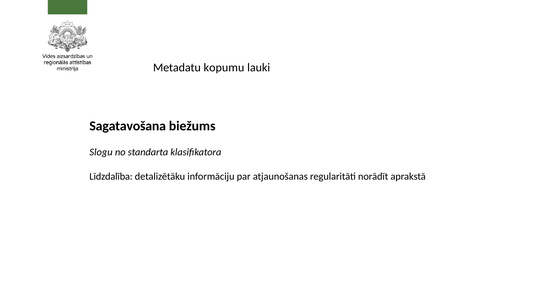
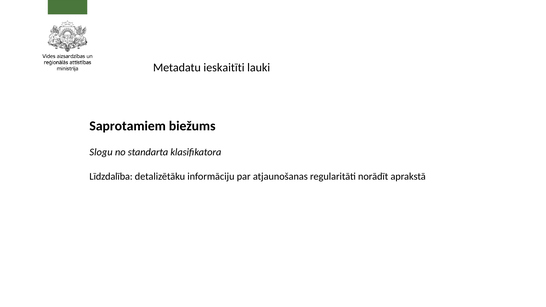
kopumu: kopumu -> ieskaitīti
Sagatavošana: Sagatavošana -> Saprotamiem
